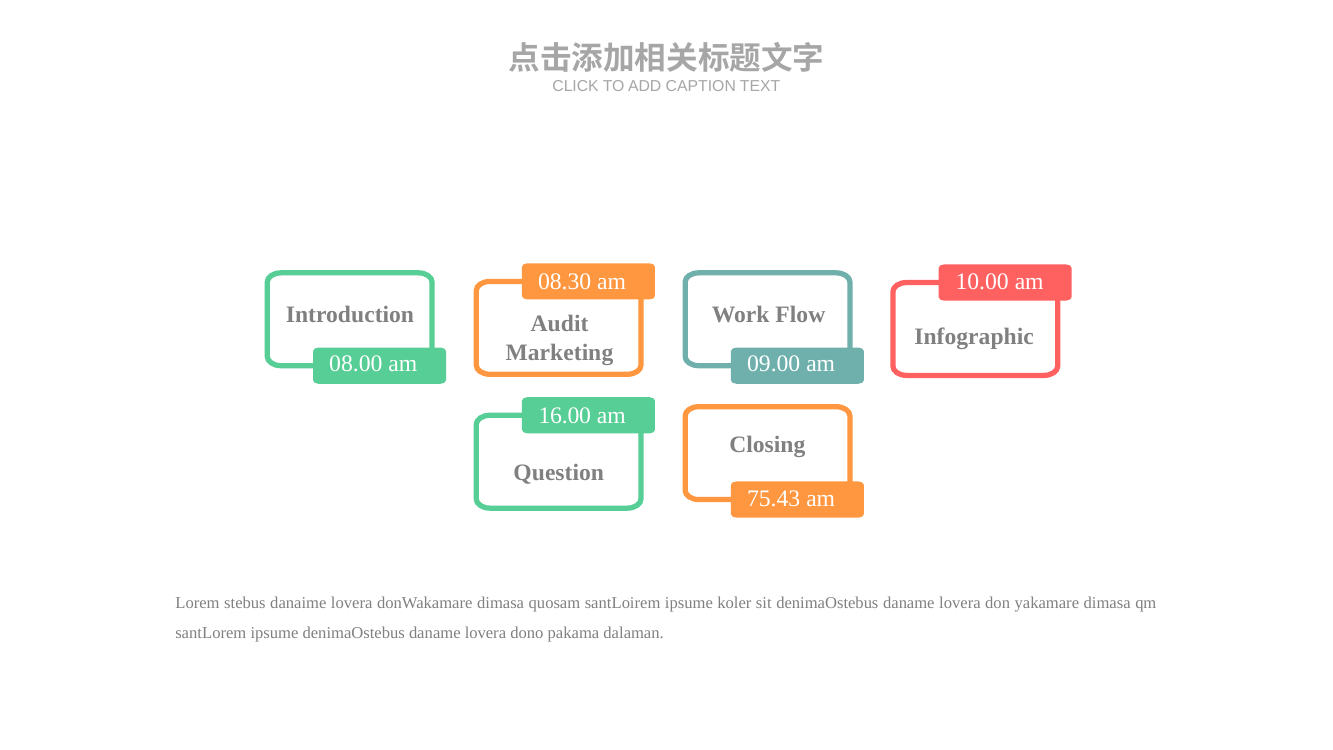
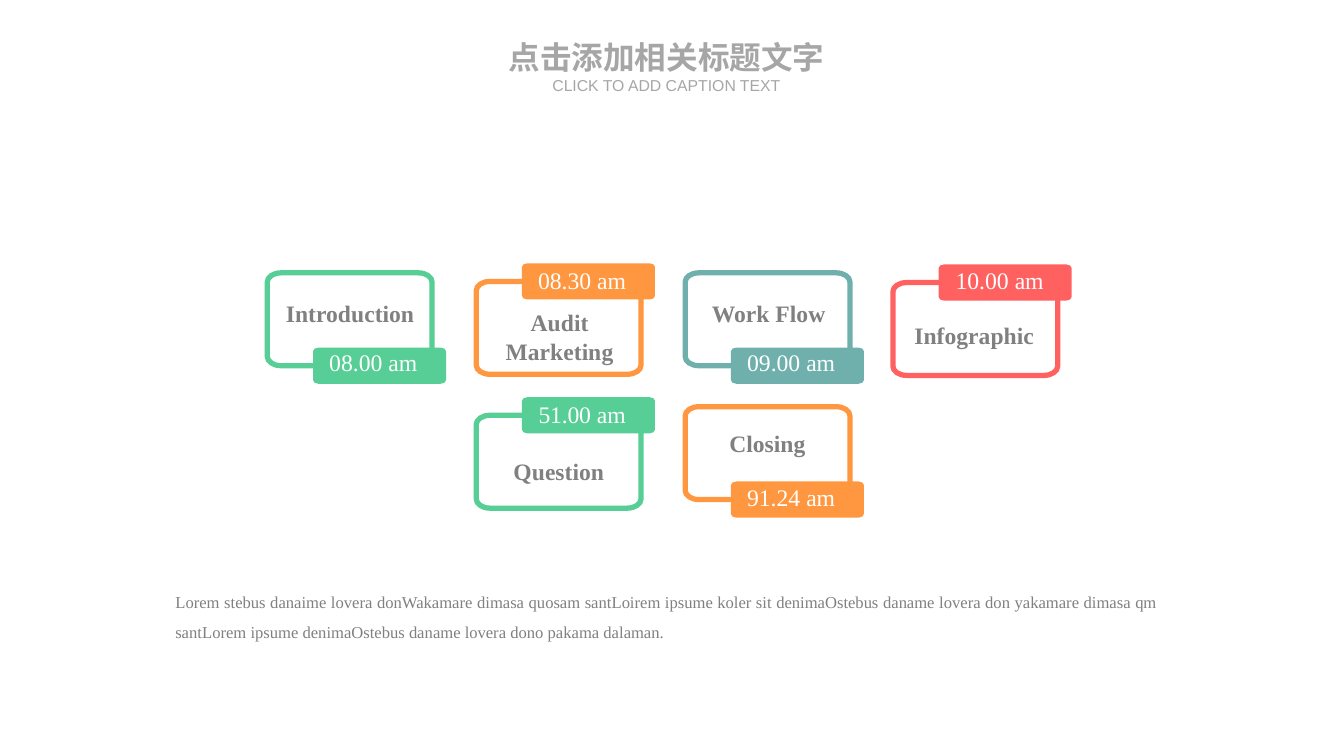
16.00: 16.00 -> 51.00
75.43: 75.43 -> 91.24
